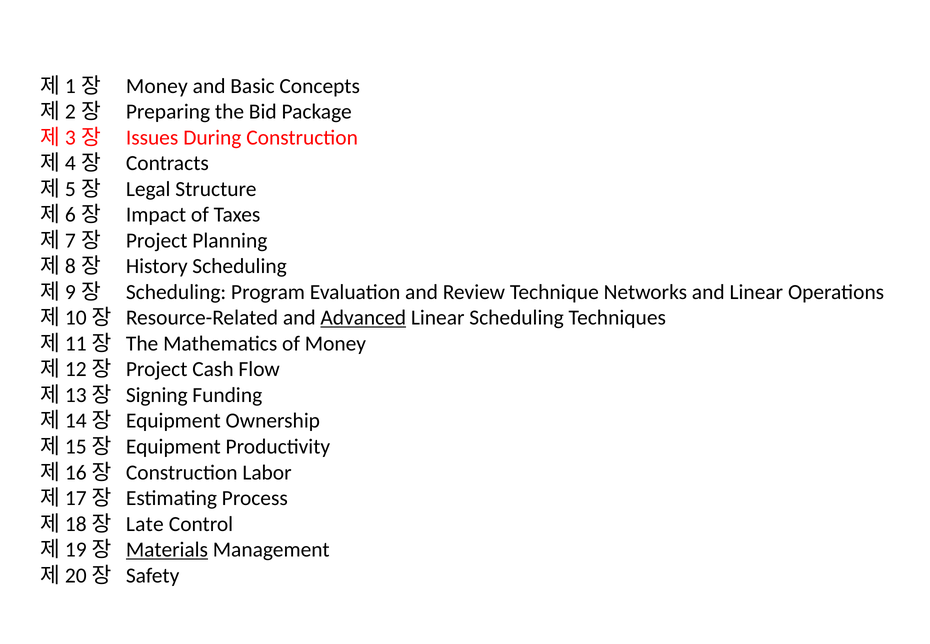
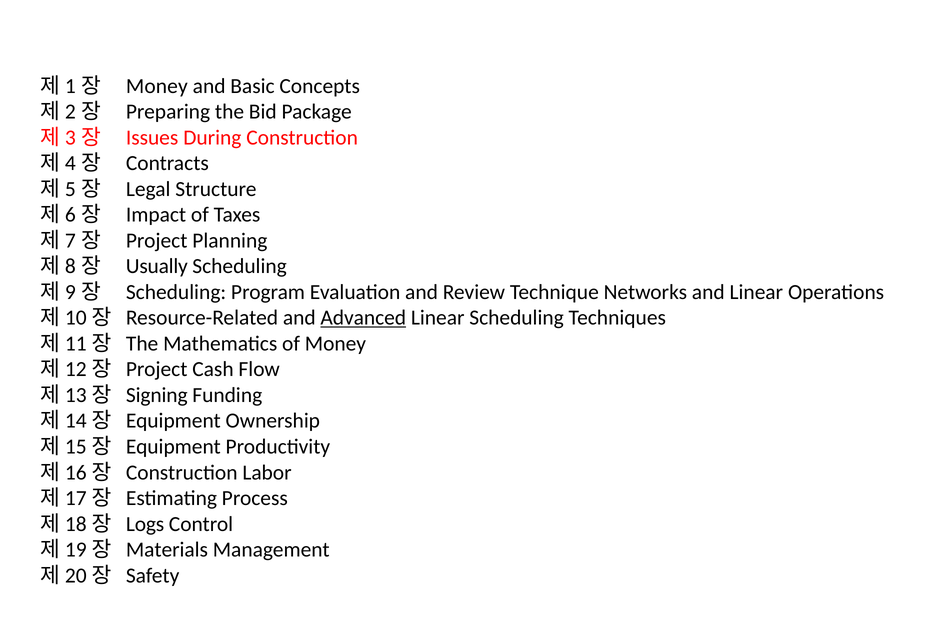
History: History -> Usually
Late: Late -> Logs
Materials underline: present -> none
